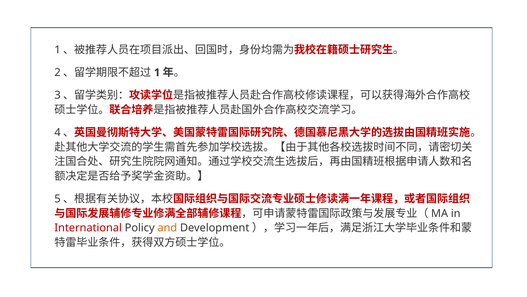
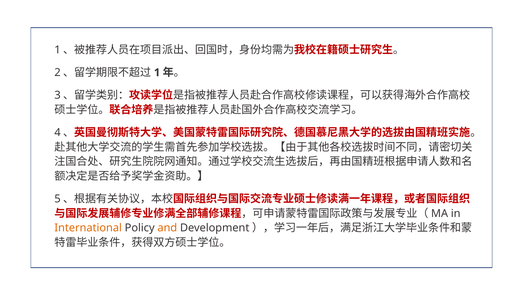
International colour: red -> orange
